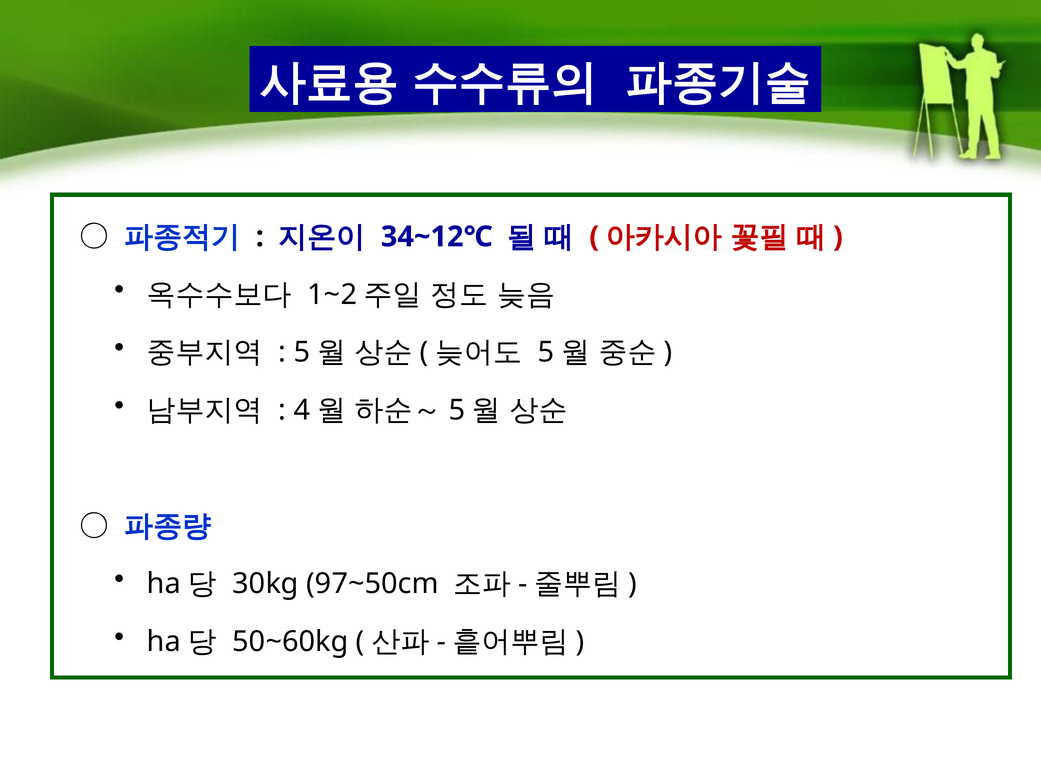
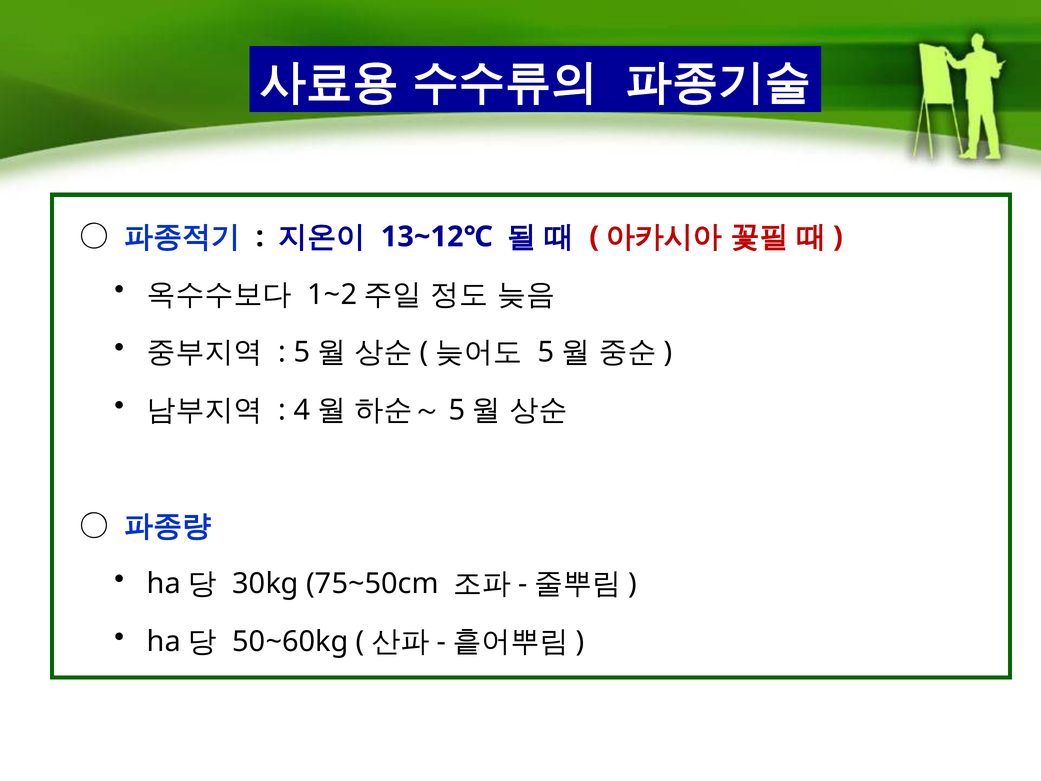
34~12℃: 34~12℃ -> 13~12℃
97~50cm: 97~50cm -> 75~50cm
